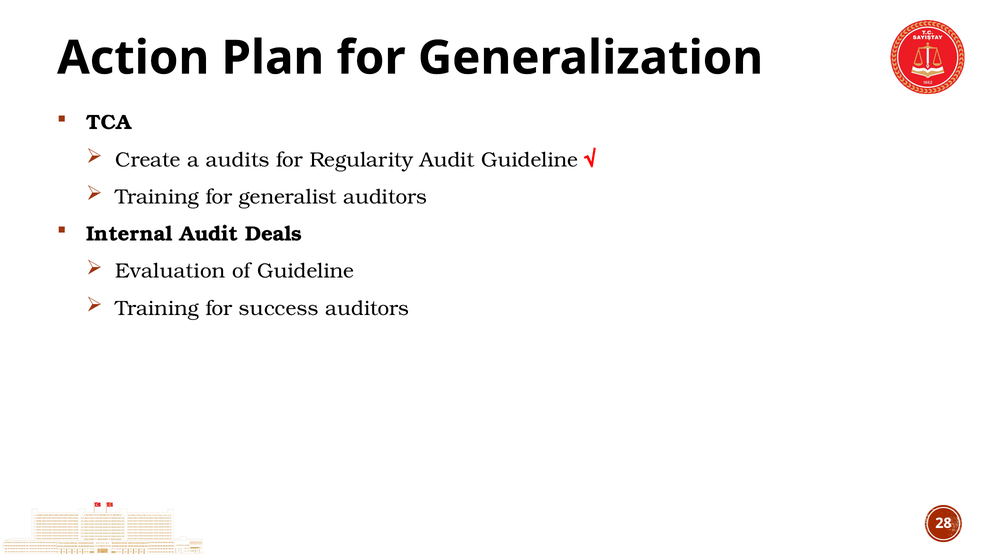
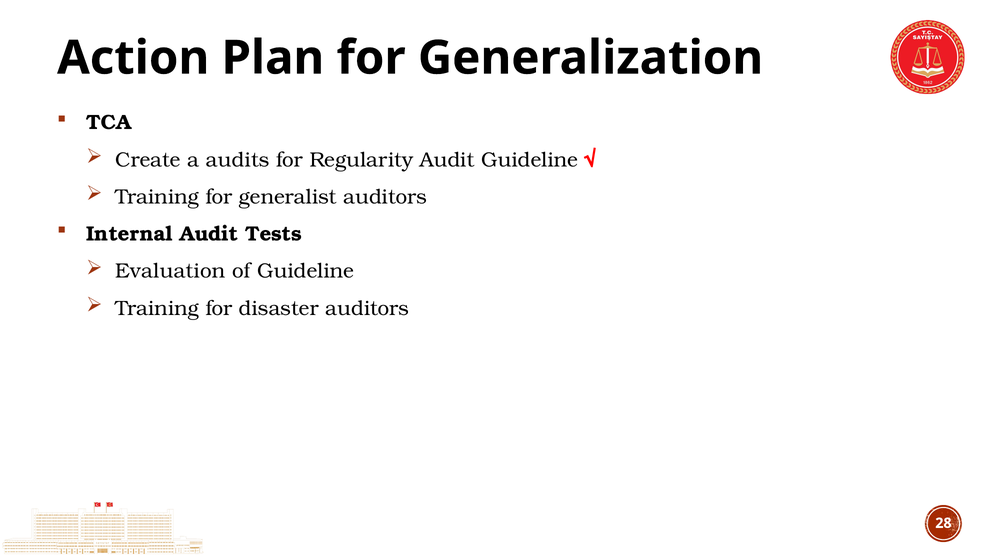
Deals: Deals -> Tests
success: success -> disaster
